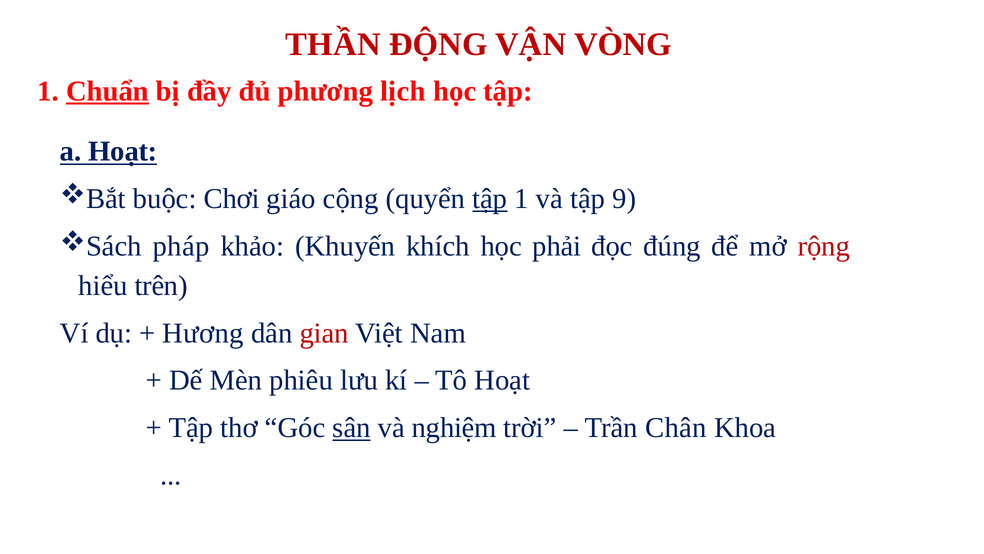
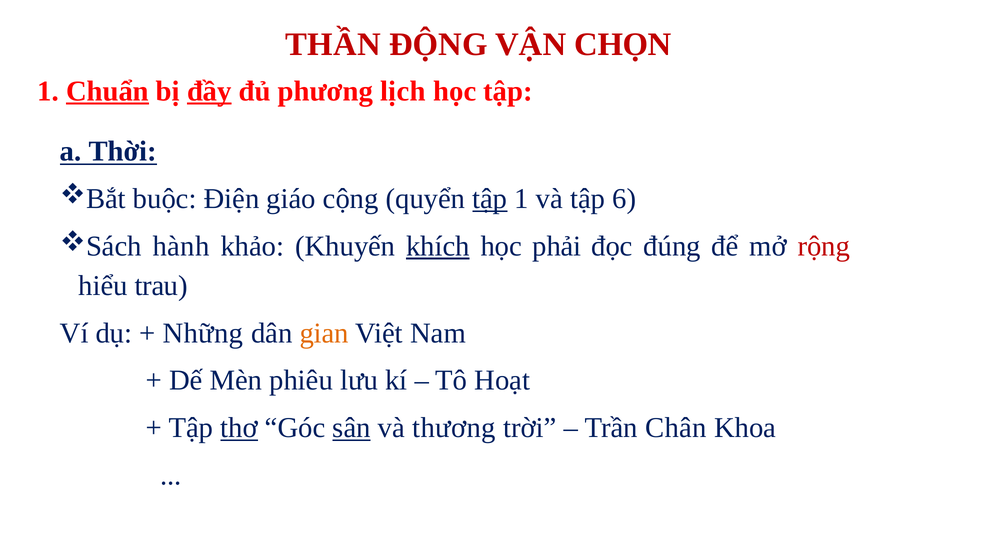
VÒNG: VÒNG -> CHỌN
đầy underline: none -> present
a Hoạt: Hoạt -> Thời
Chơi: Chơi -> Điện
9: 9 -> 6
pháp: pháp -> hành
khích underline: none -> present
trên: trên -> trau
Hương: Hương -> Những
gian colour: red -> orange
thơ underline: none -> present
nghiệm: nghiệm -> thương
